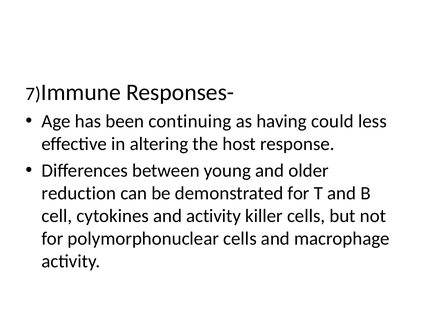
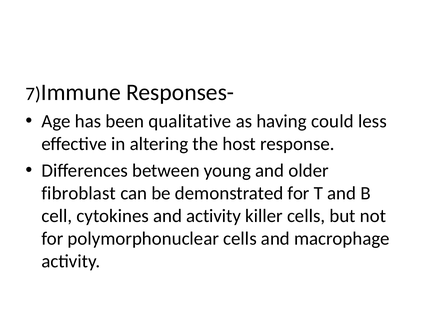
continuing: continuing -> qualitative
reduction: reduction -> fibroblast
